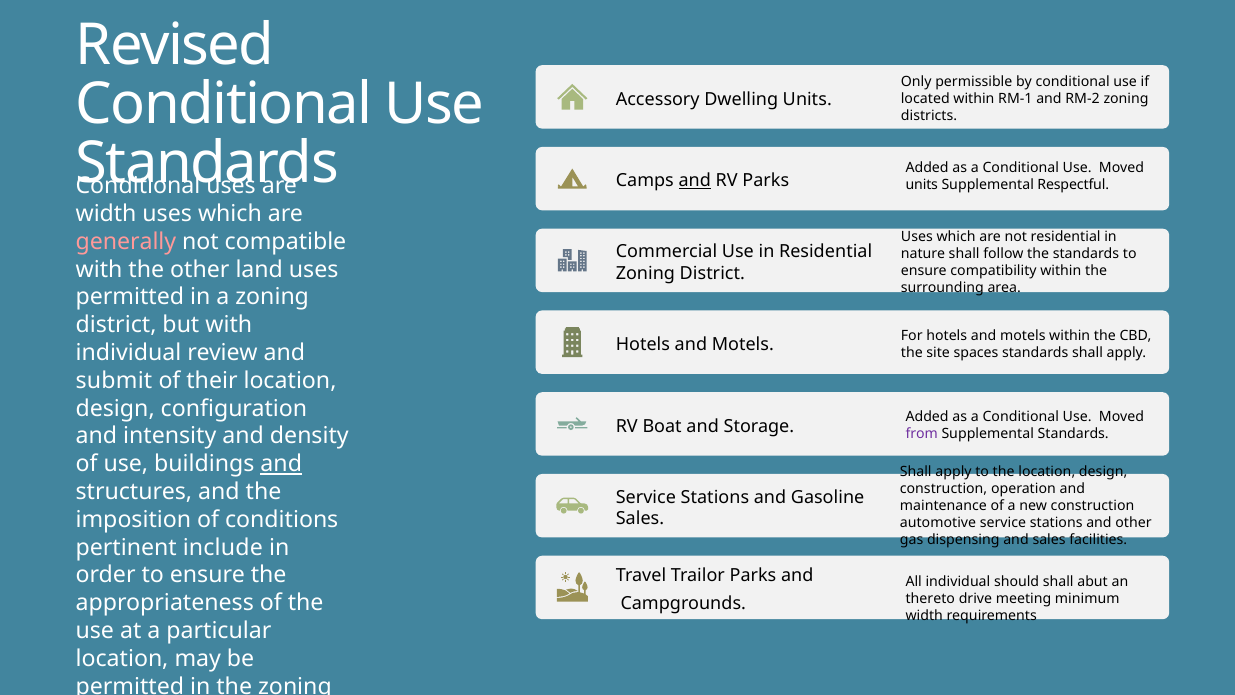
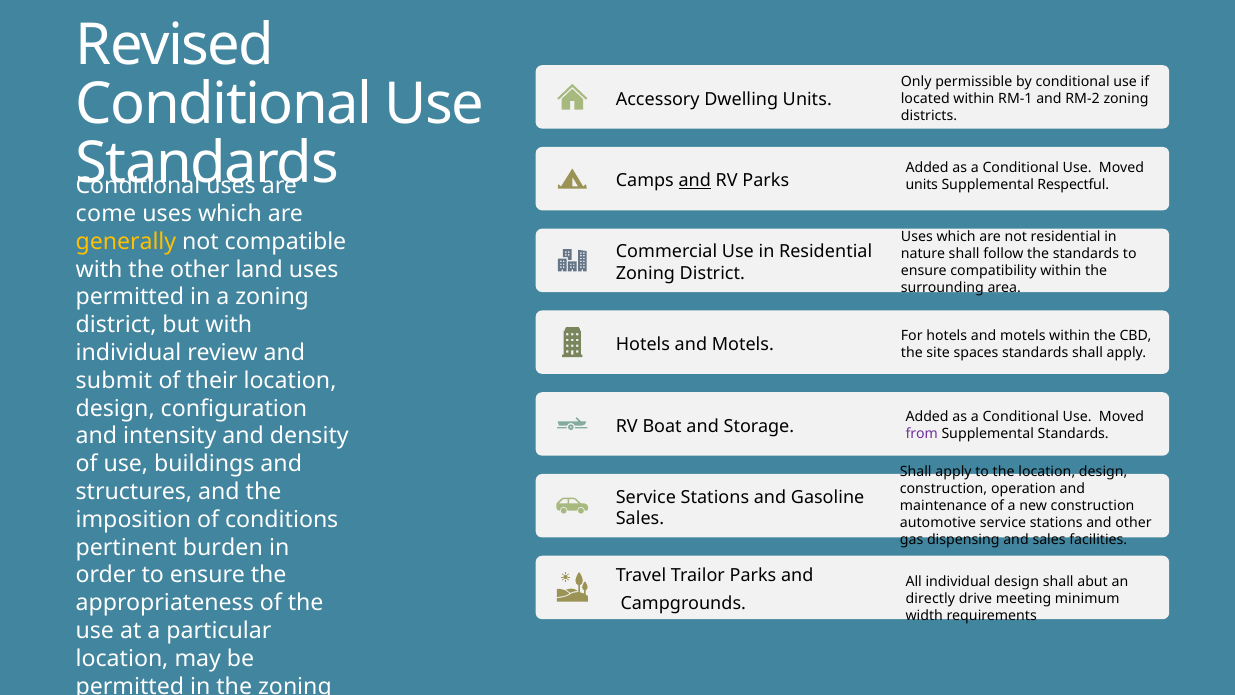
width at (106, 214): width -> come
generally colour: pink -> yellow
and at (281, 464) underline: present -> none
include: include -> burden
individual should: should -> design
thereto: thereto -> directly
